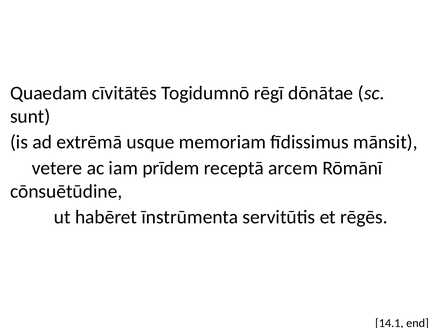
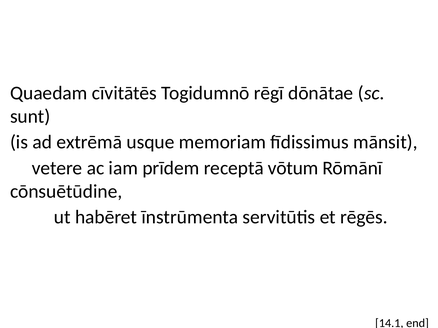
arcem: arcem -> vōtum
